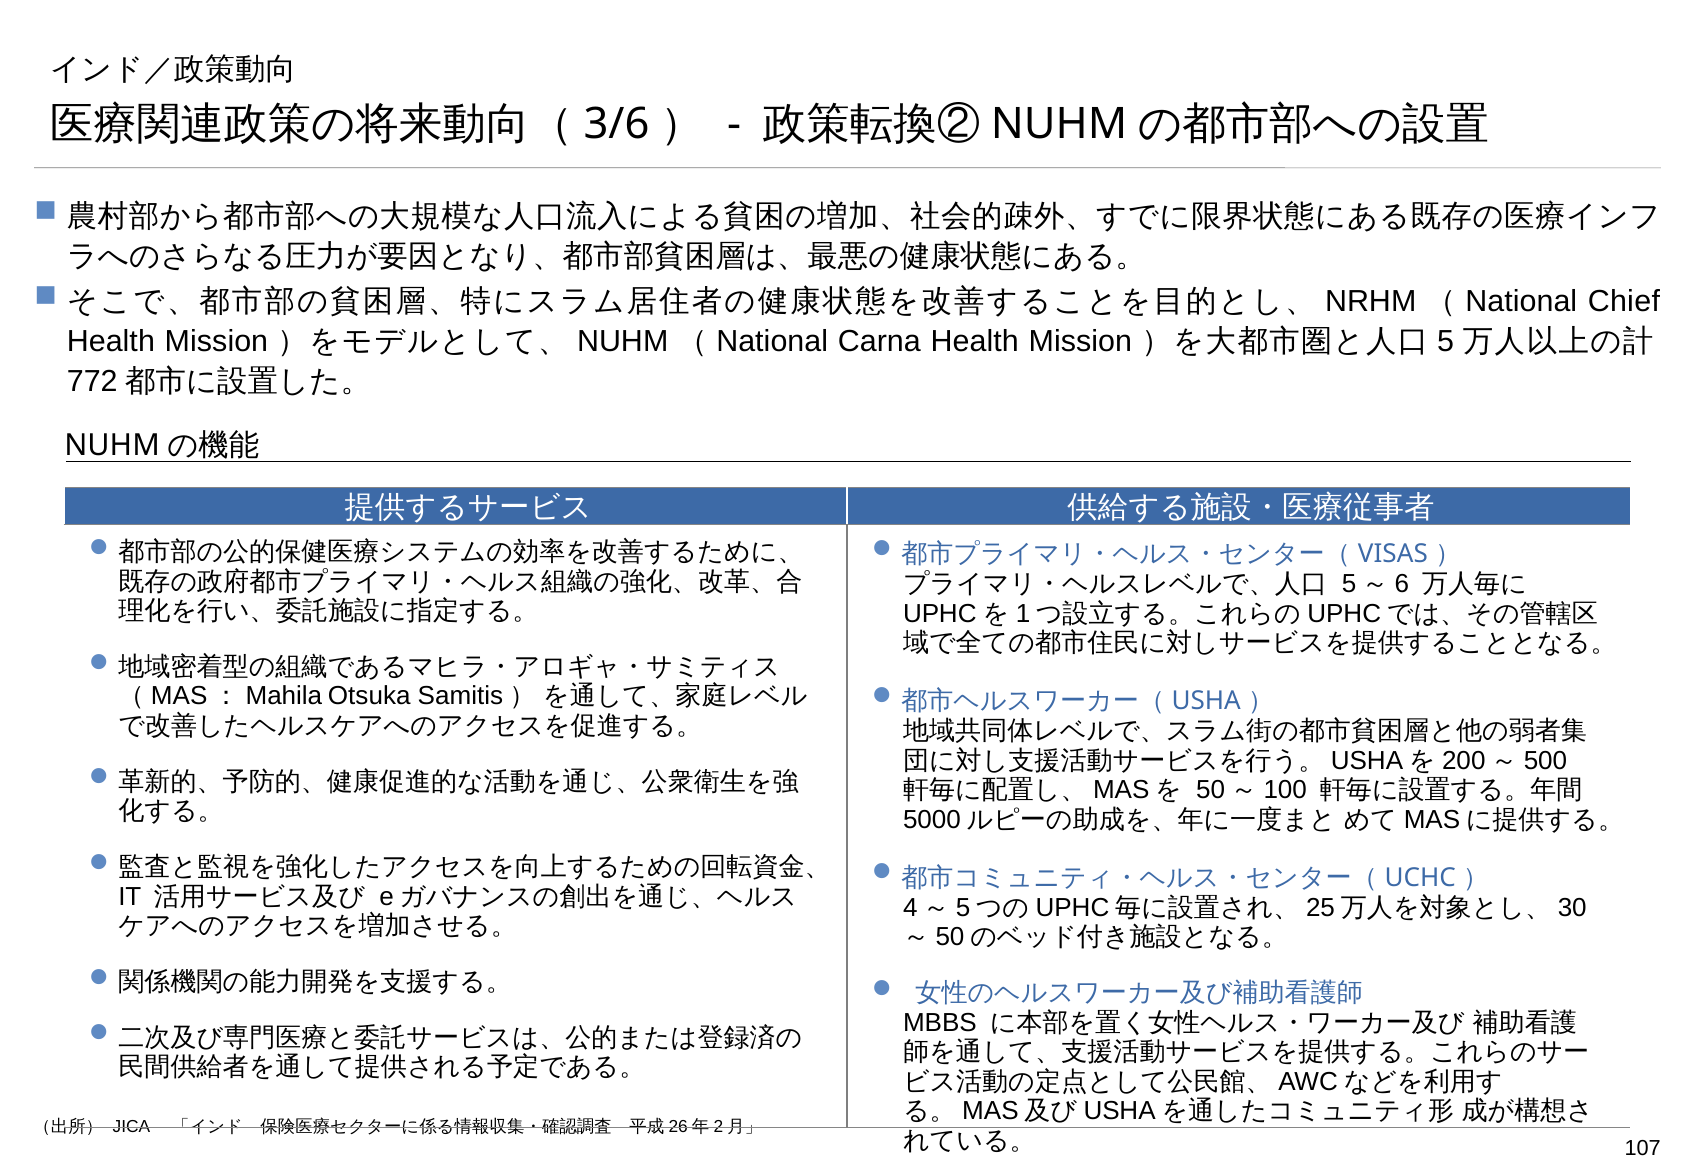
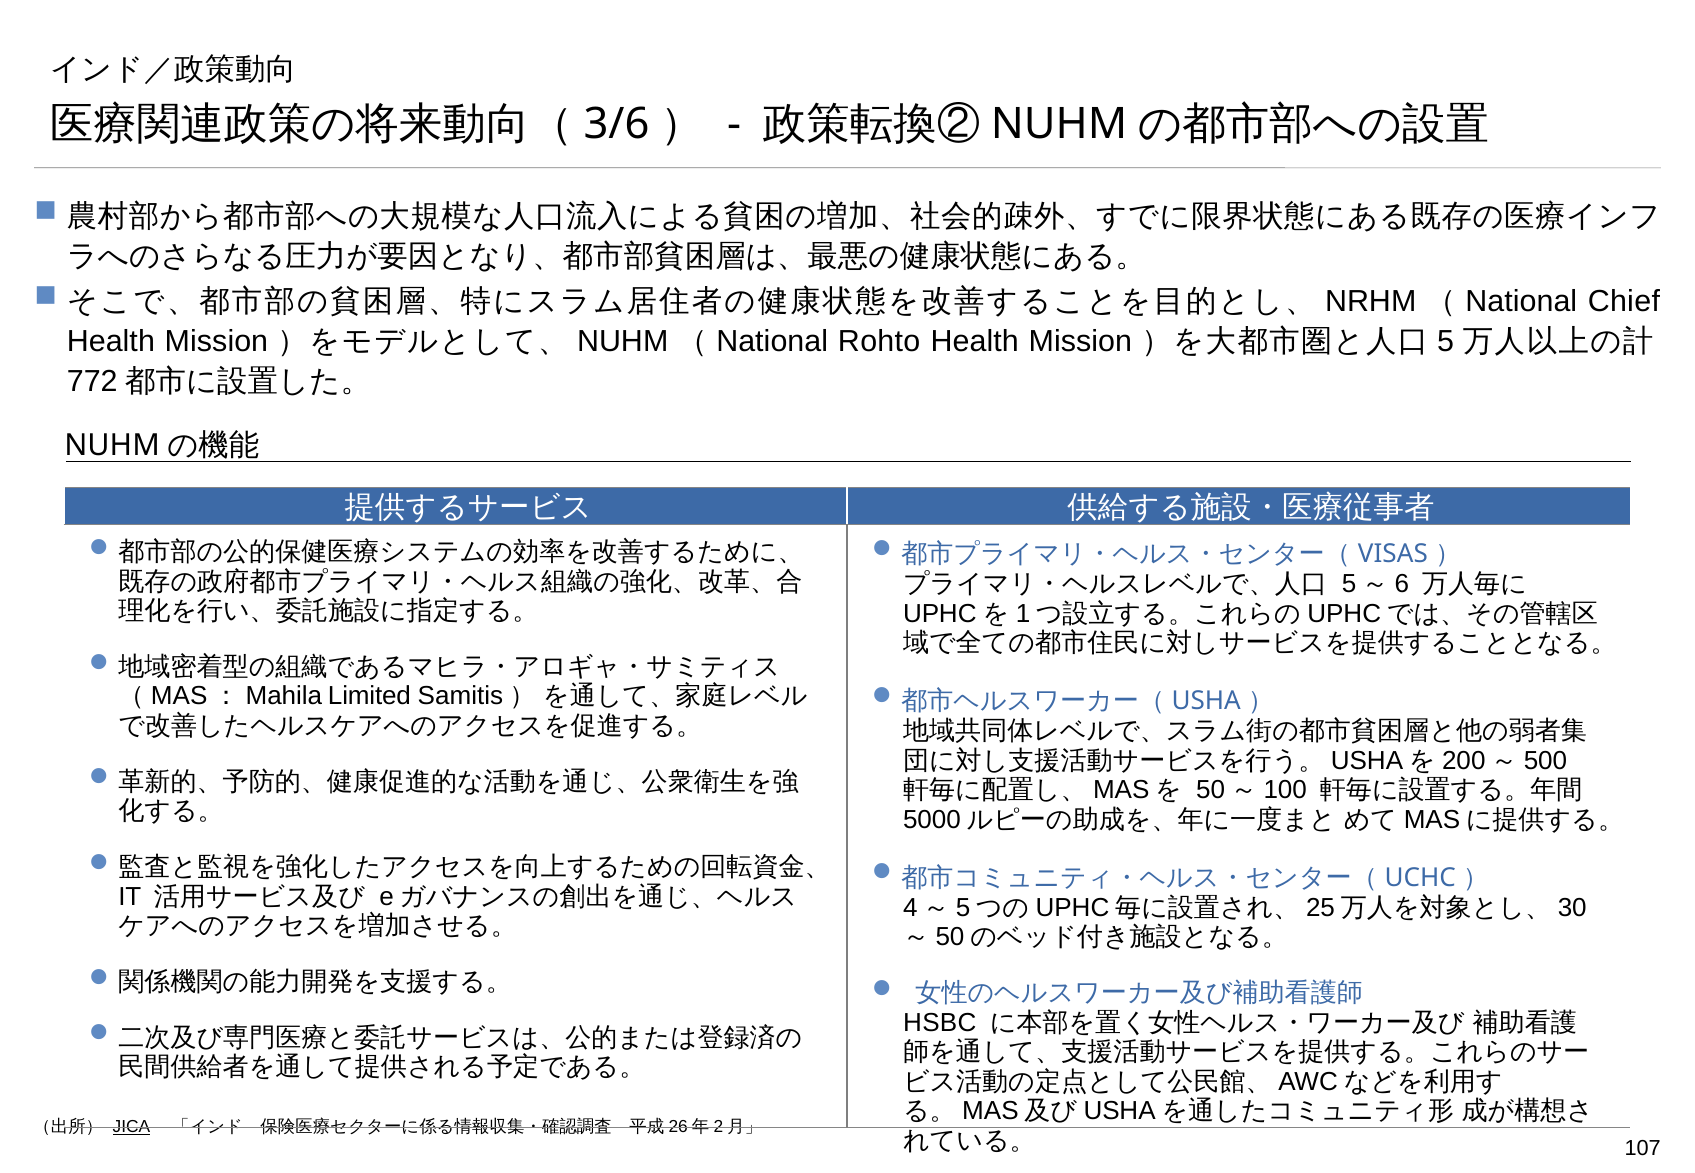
Carna: Carna -> Rohto
Otsuka: Otsuka -> Limited
MBBS: MBBS -> HSBC
JICA underline: none -> present
